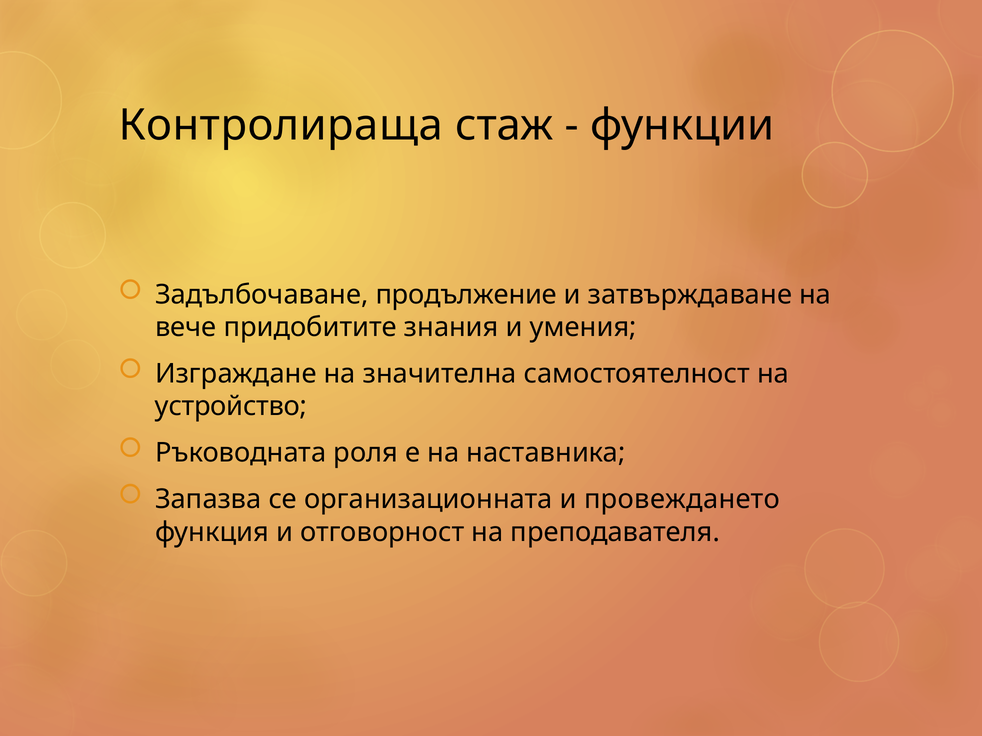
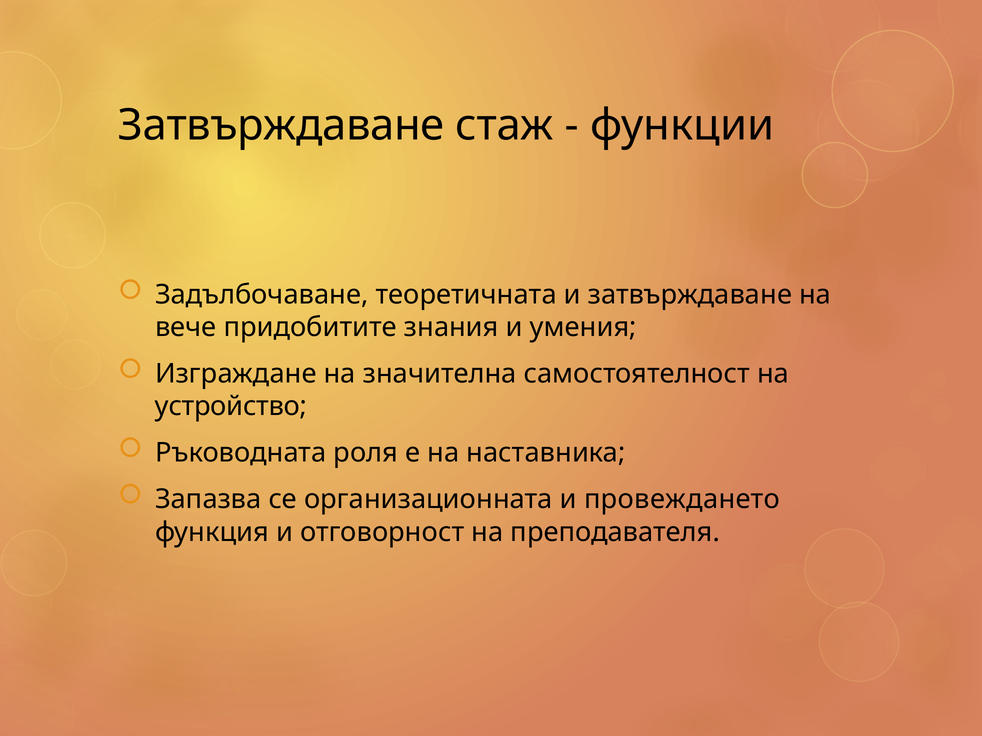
Контролираща at (281, 125): Контролираща -> Затвърждаване
продължение: продължение -> теоретичната
